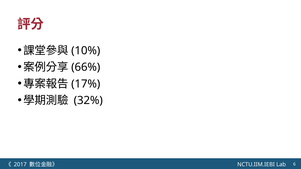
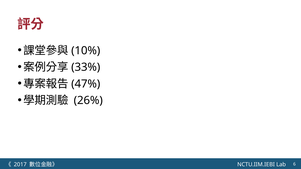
66%: 66% -> 33%
17%: 17% -> 47%
32%: 32% -> 26%
